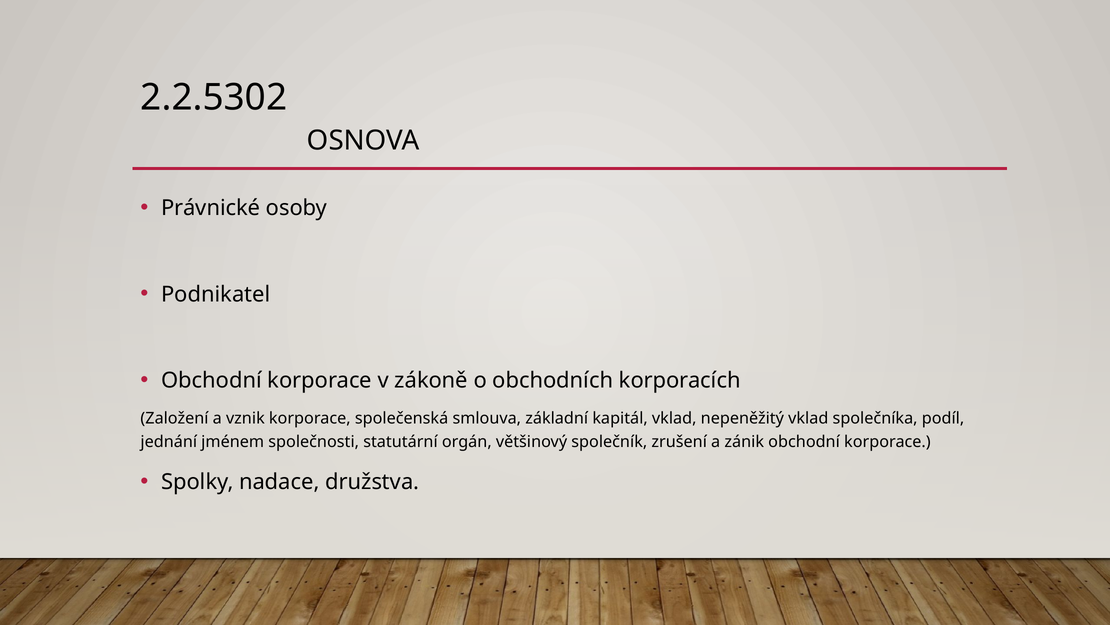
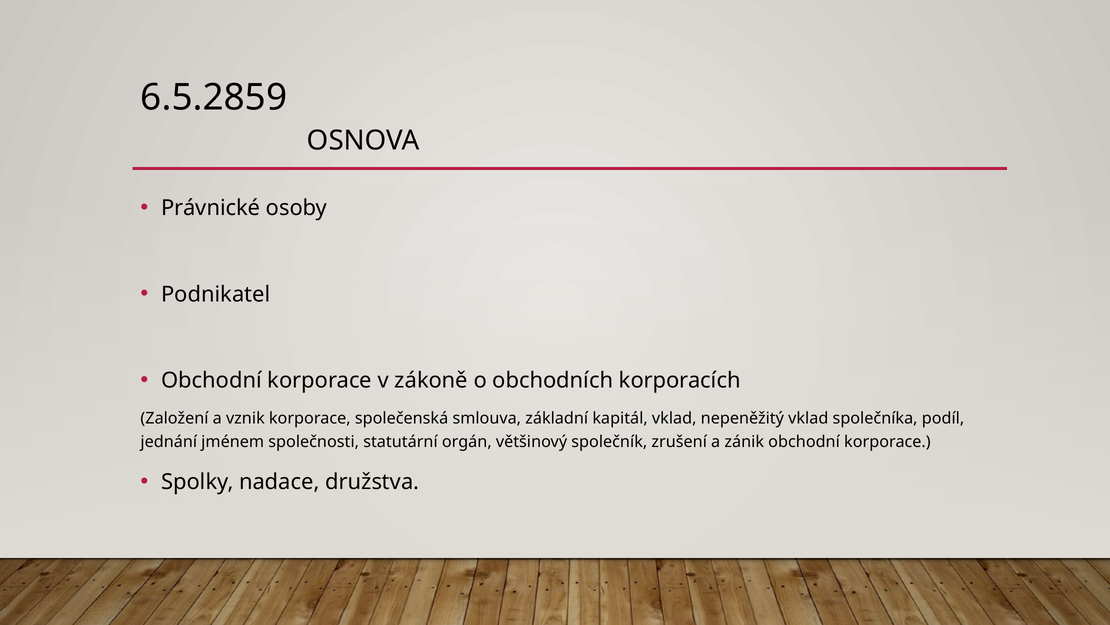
2.2.5302: 2.2.5302 -> 6.5.2859
